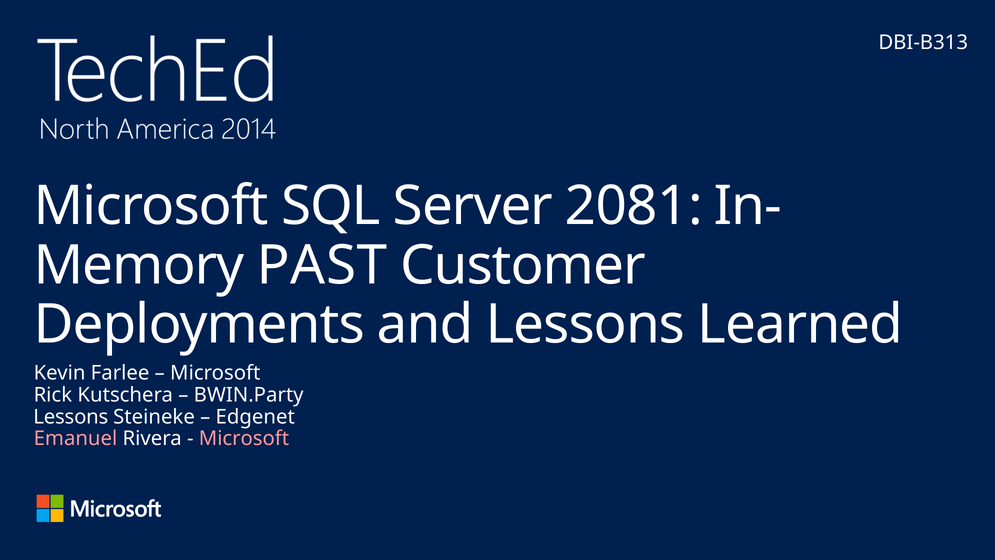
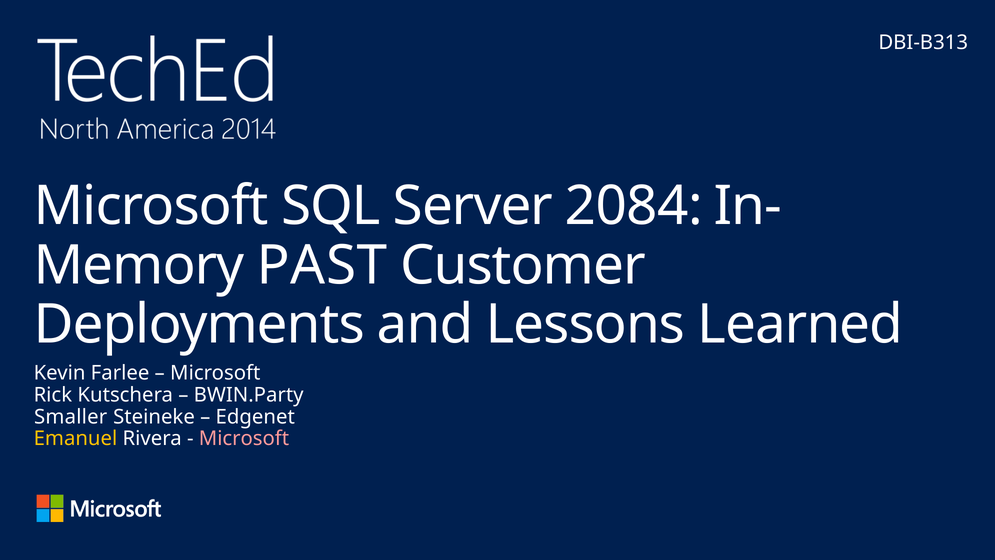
2081: 2081 -> 2084
Lessons at (71, 417): Lessons -> Smaller
Emanuel colour: pink -> yellow
